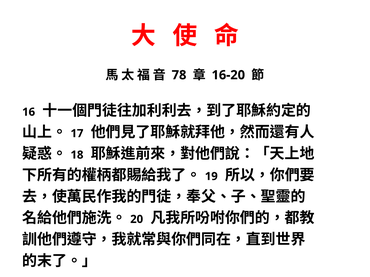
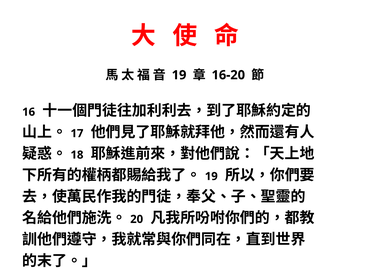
78 at (179, 75): 78 -> 19
